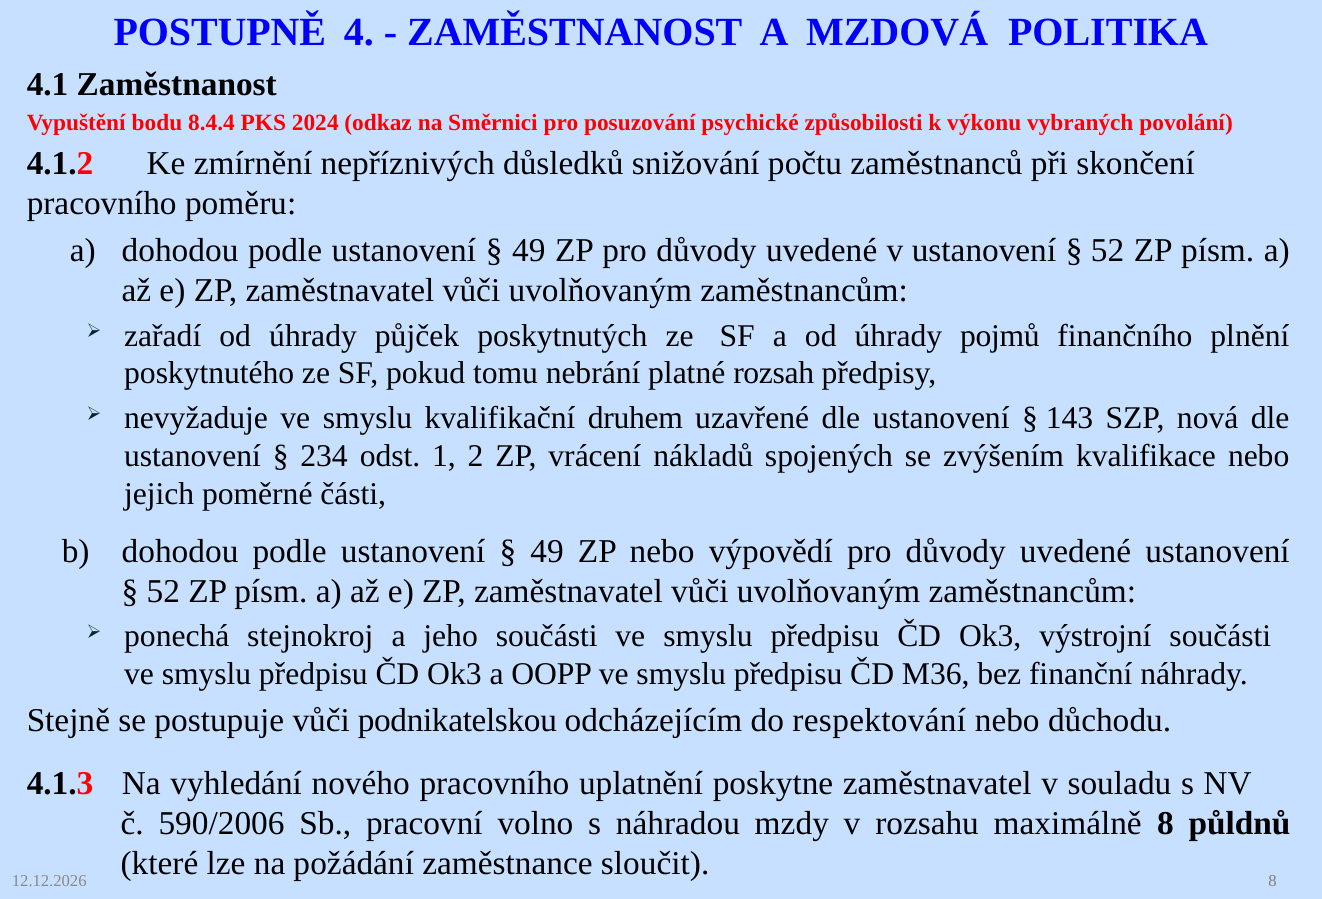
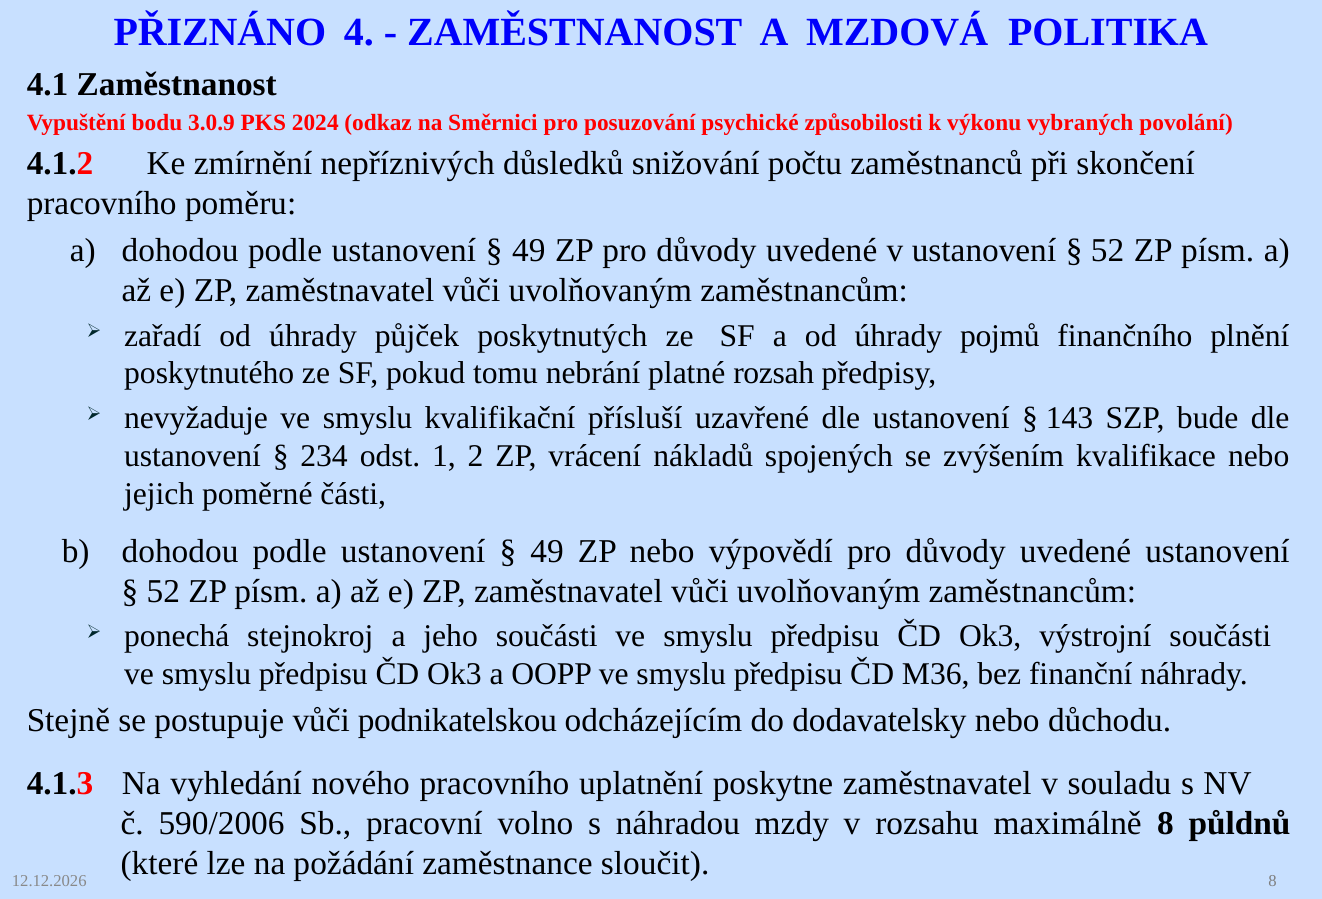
POSTUPNĚ: POSTUPNĚ -> PŘIZNÁNO
8.4.4: 8.4.4 -> 3.0.9
druhem: druhem -> přísluší
nová: nová -> bude
respektování: respektování -> dodavatelsky
